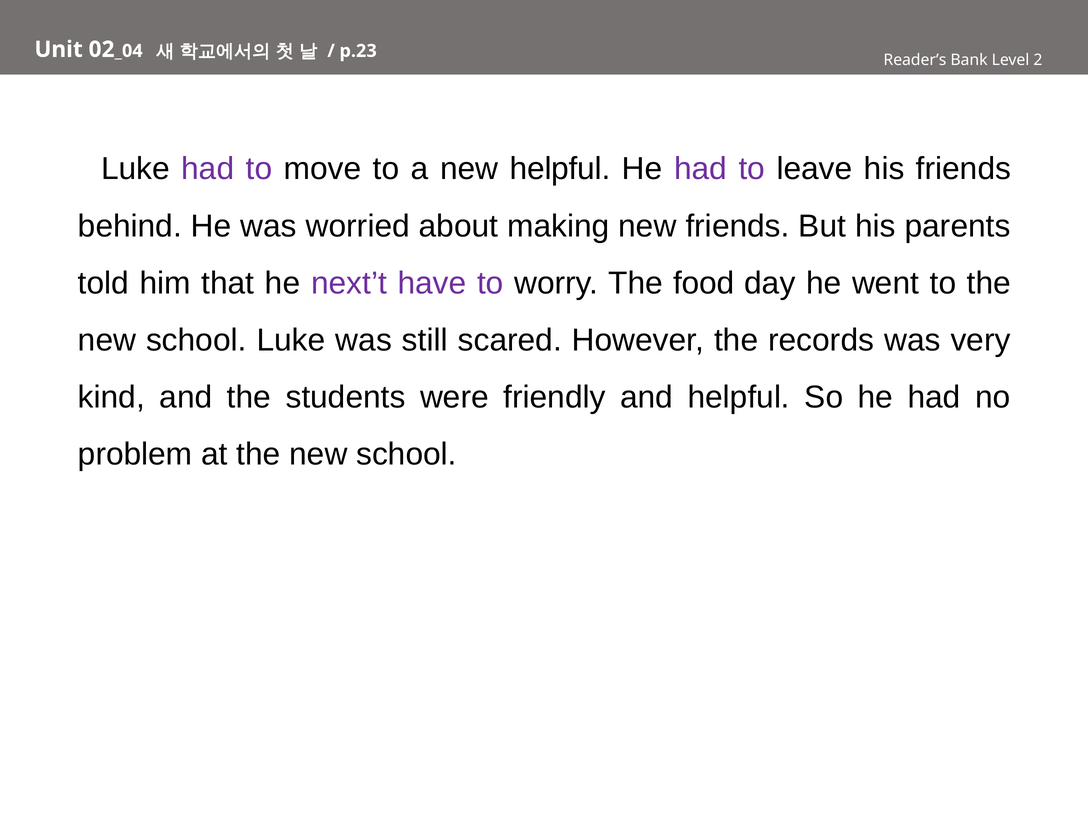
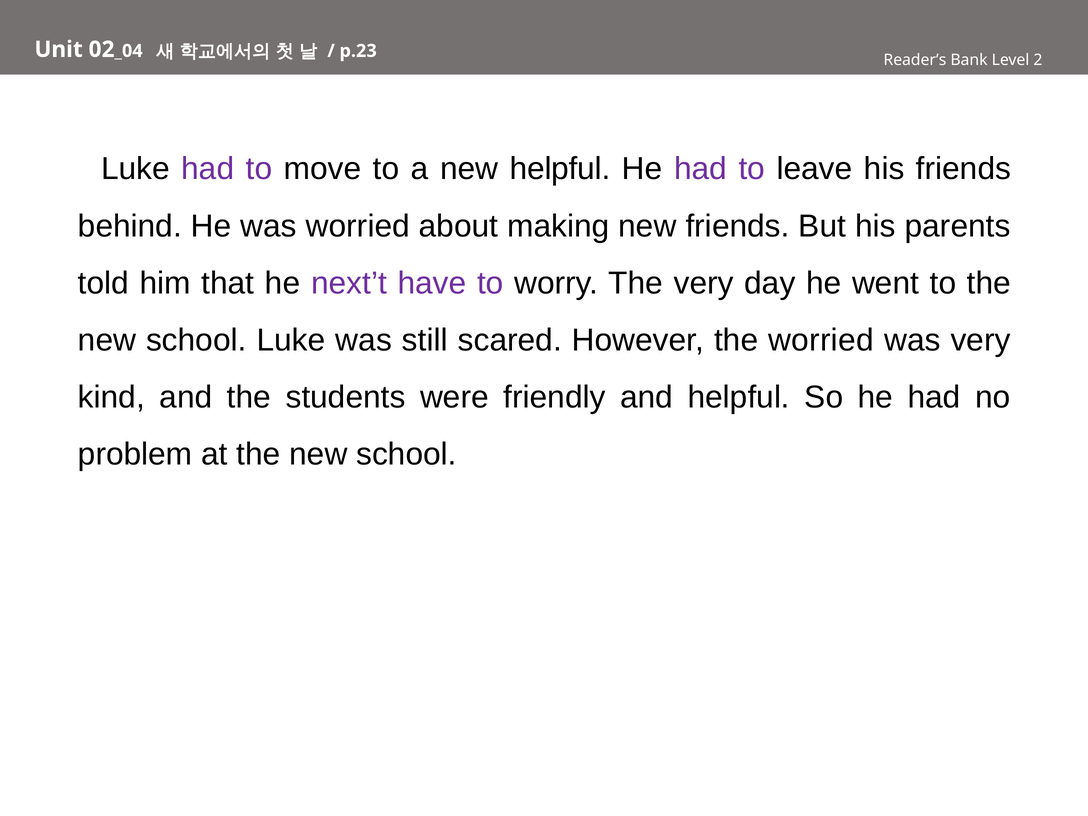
The food: food -> very
the records: records -> worried
